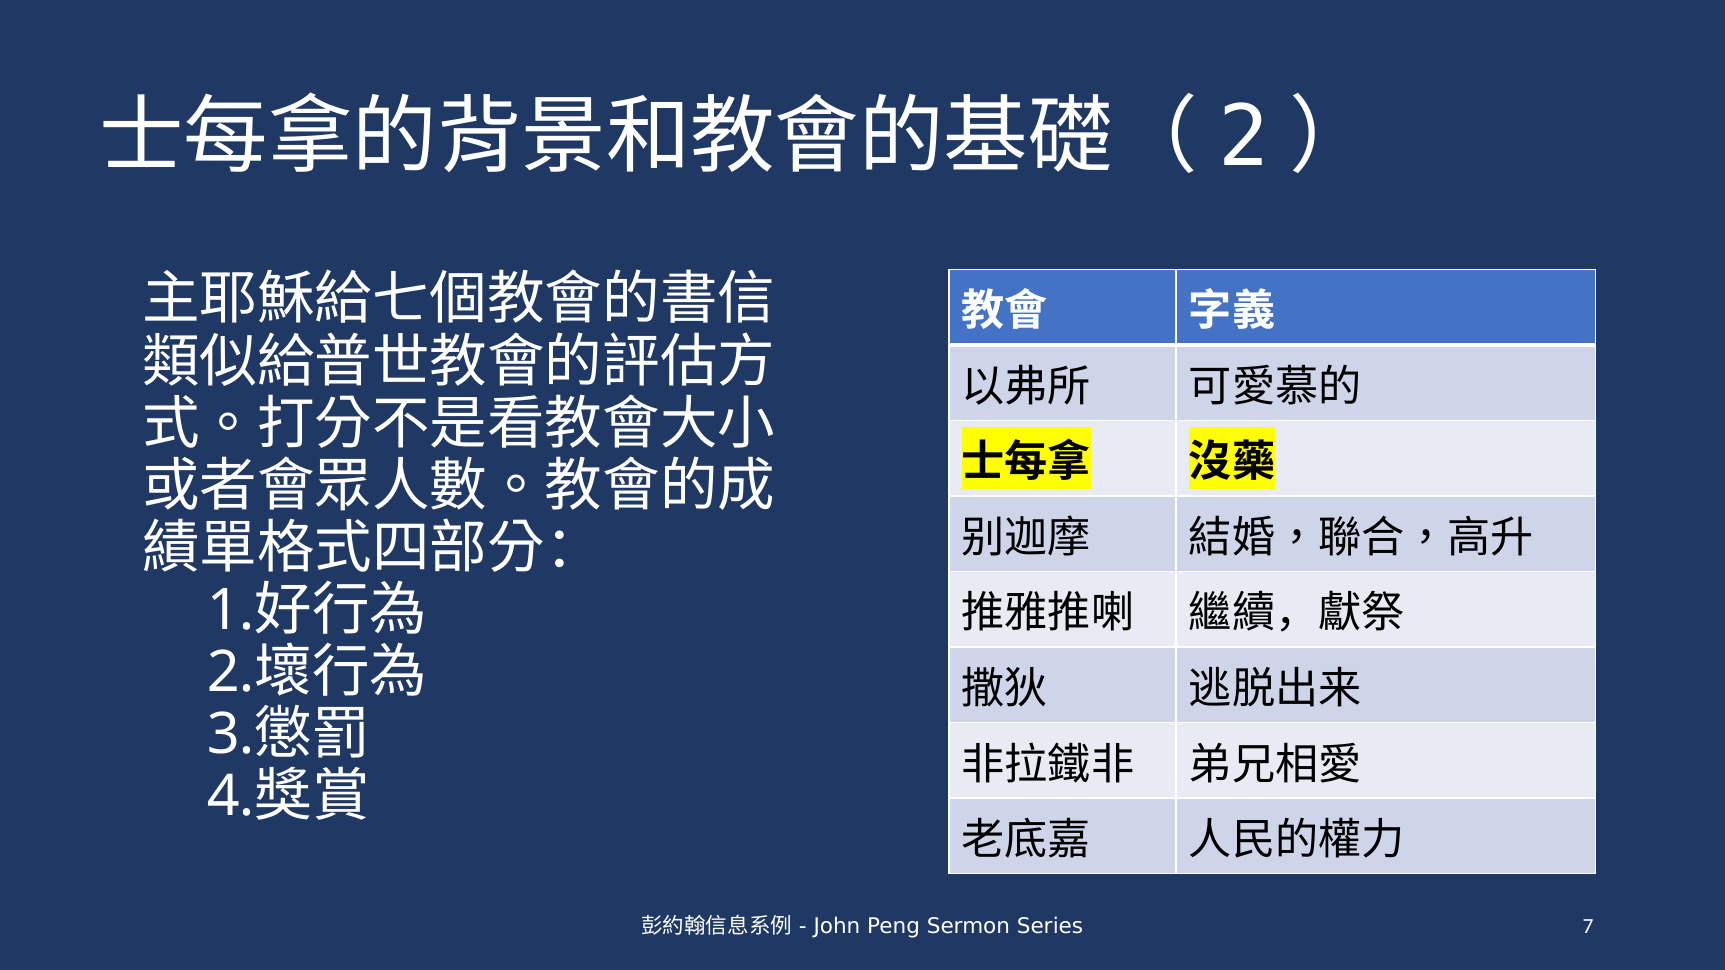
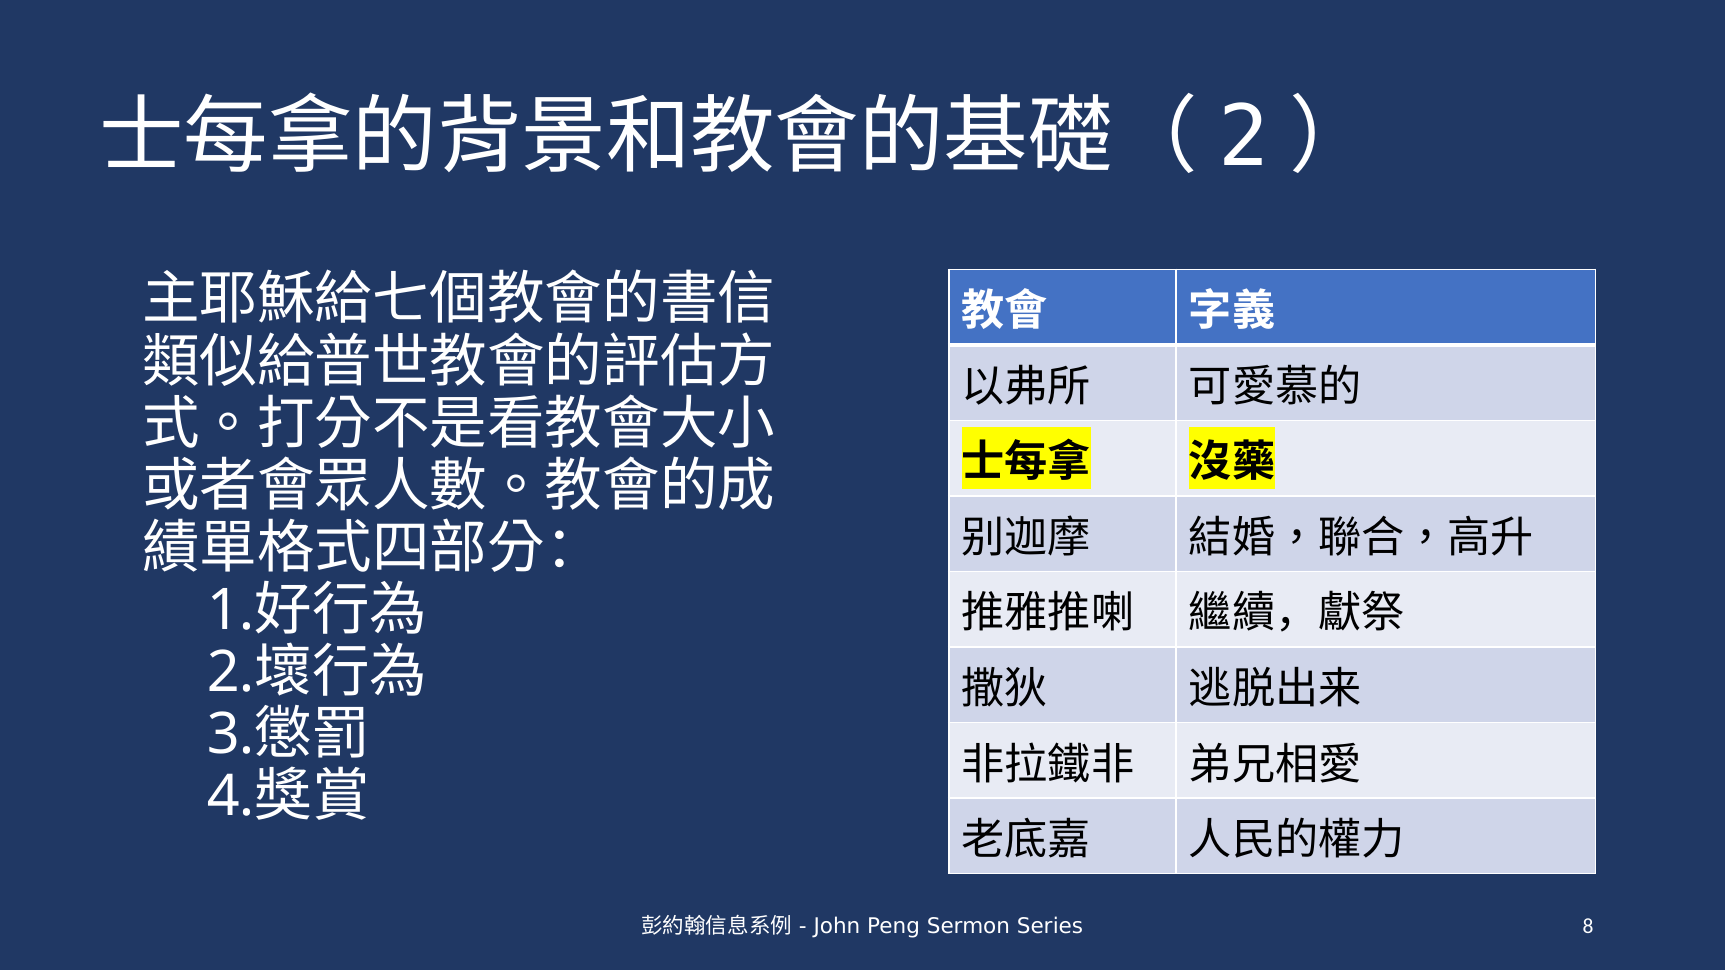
7: 7 -> 8
